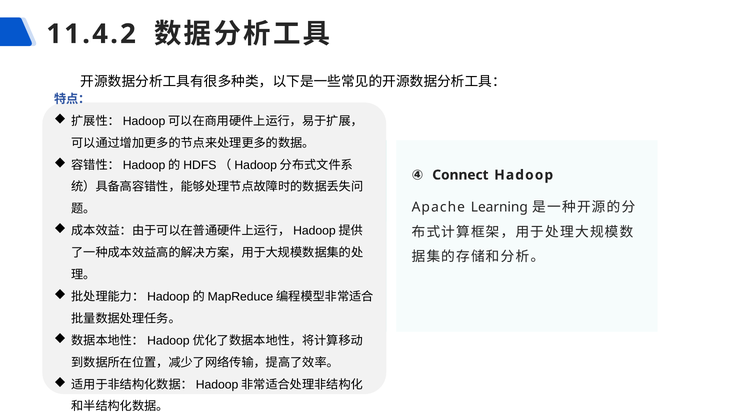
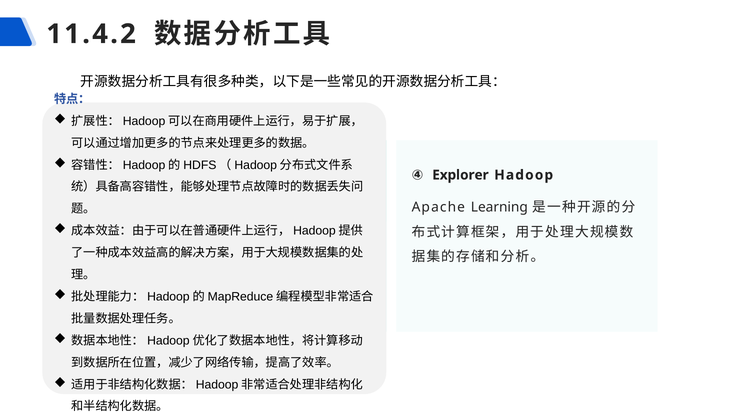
Connect: Connect -> Explorer
